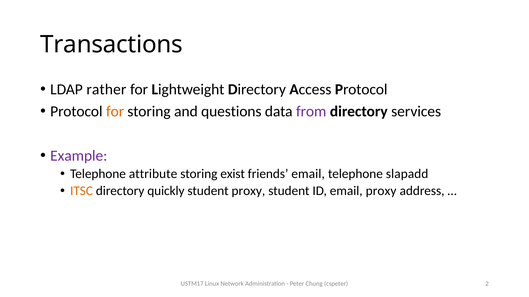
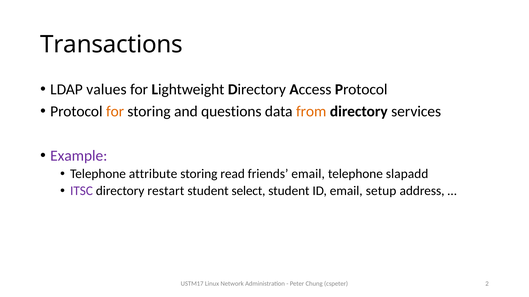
rather: rather -> values
from colour: purple -> orange
exist: exist -> read
ITSC colour: orange -> purple
quickly: quickly -> restart
student proxy: proxy -> select
email proxy: proxy -> setup
